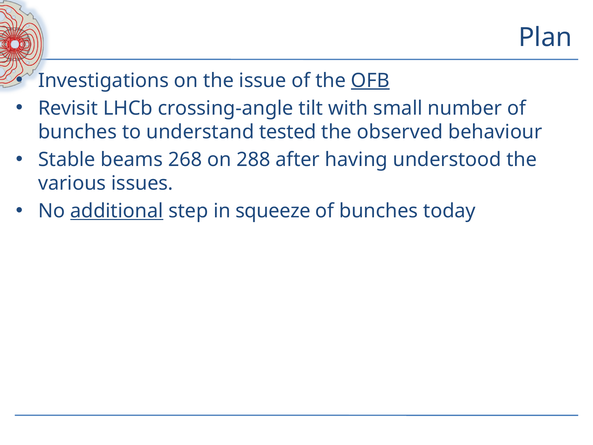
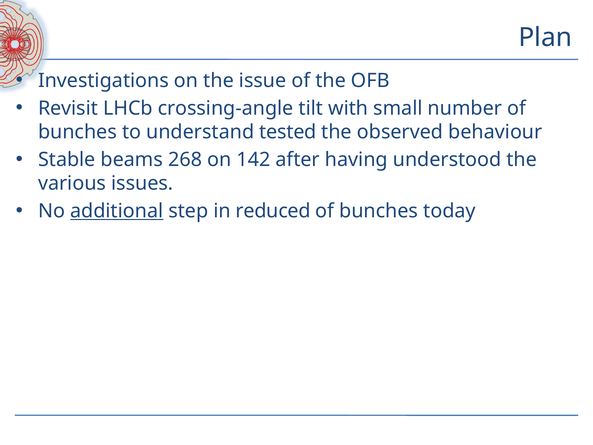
OFB underline: present -> none
288: 288 -> 142
squeeze: squeeze -> reduced
